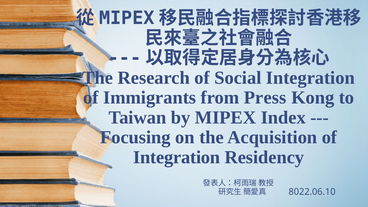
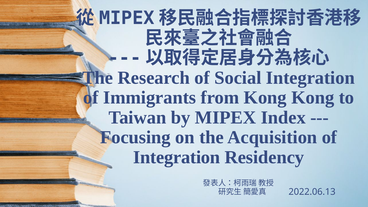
from Press: Press -> Kong
8022.06.10: 8022.06.10 -> 2022.06.13
